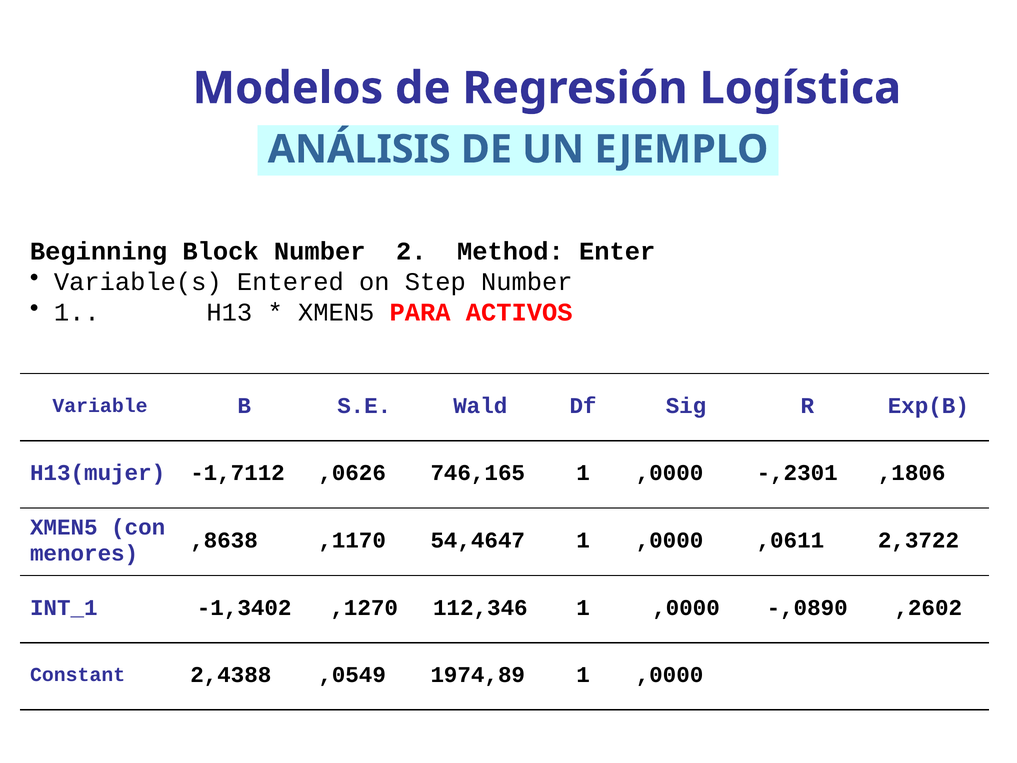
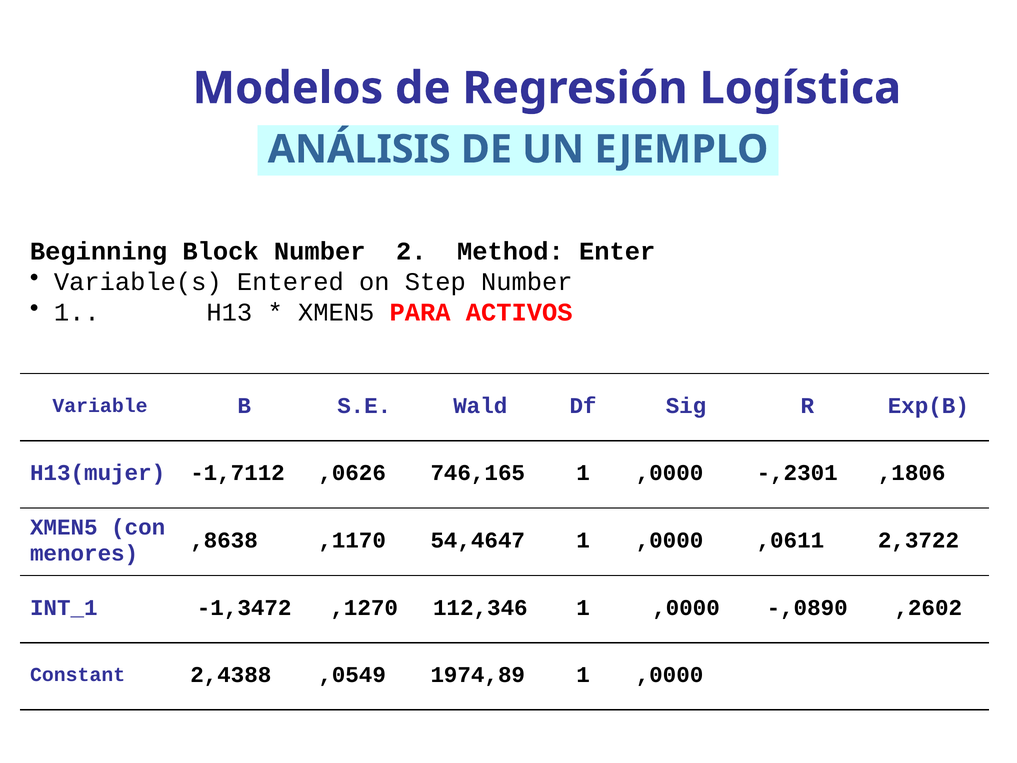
-1,3402: -1,3402 -> -1,3472
